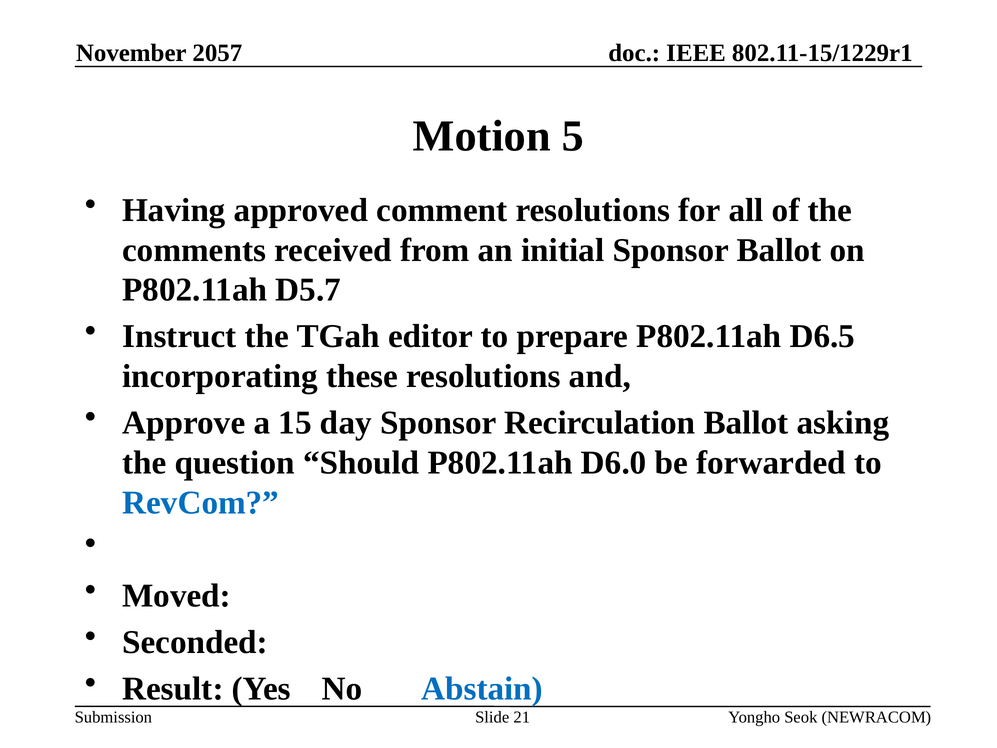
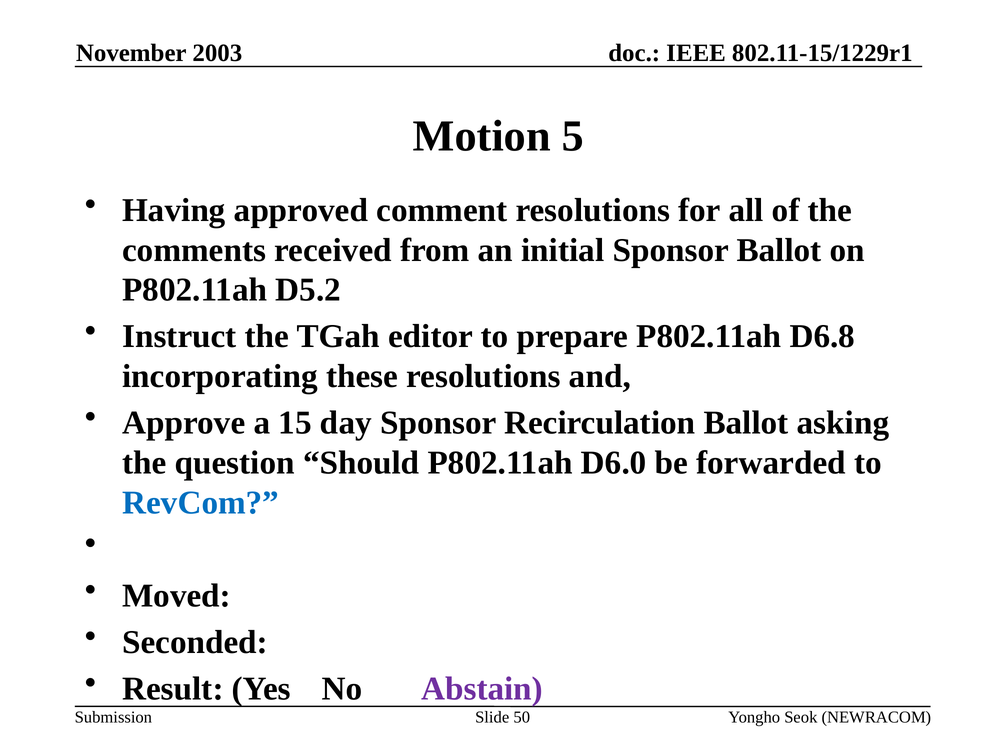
2057: 2057 -> 2003
D5.7: D5.7 -> D5.2
D6.5: D6.5 -> D6.8
Abstain colour: blue -> purple
21: 21 -> 50
